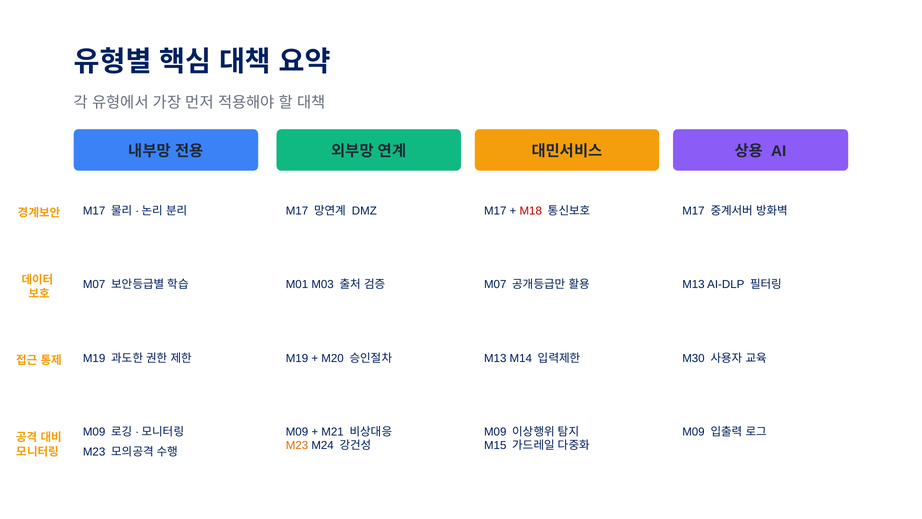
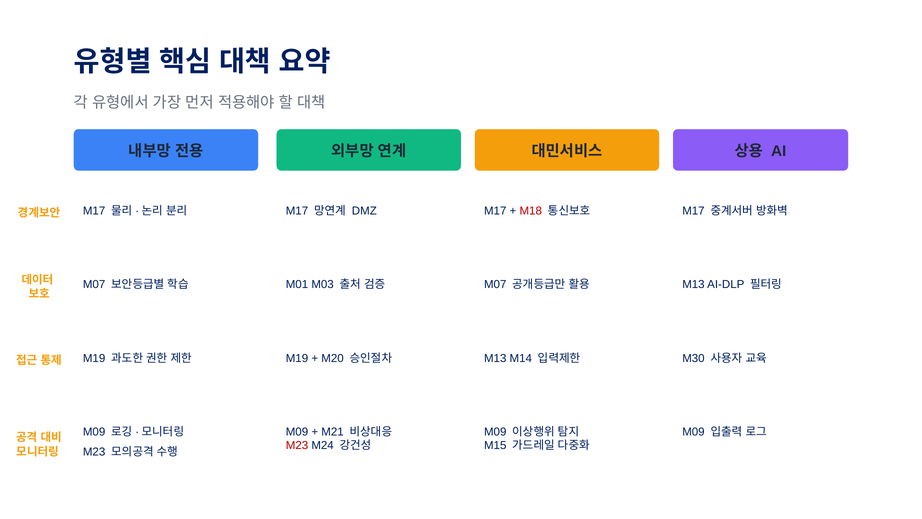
M23 at (297, 445) colour: orange -> red
